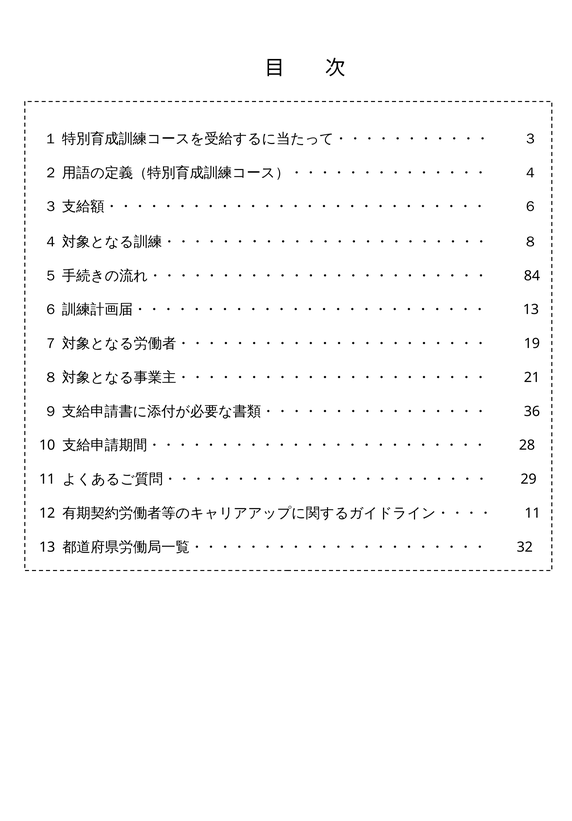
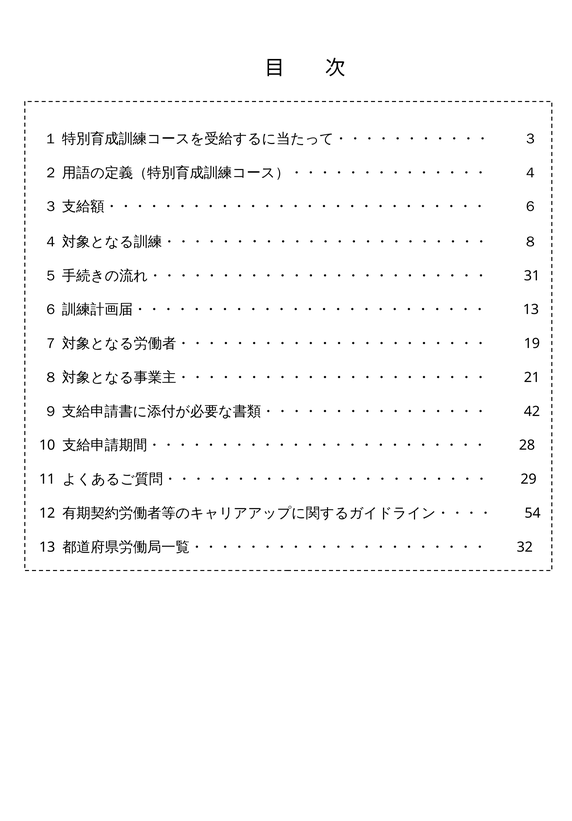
84: 84 -> 31
36: 36 -> 42
11 at (533, 513): 11 -> 54
